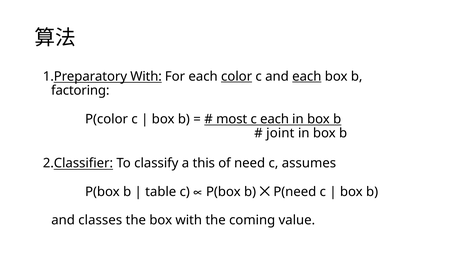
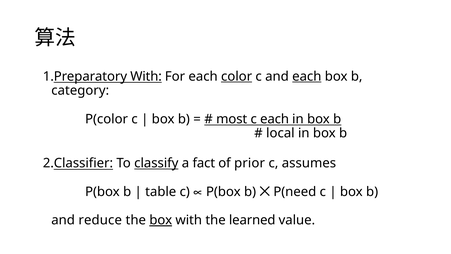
factoring: factoring -> category
joint: joint -> local
classify underline: none -> present
this: this -> fact
need: need -> prior
classes: classes -> reduce
box at (161, 220) underline: none -> present
coming: coming -> learned
